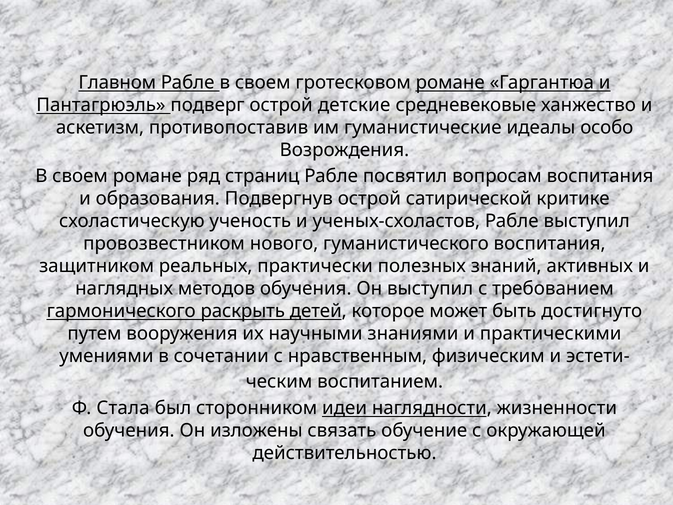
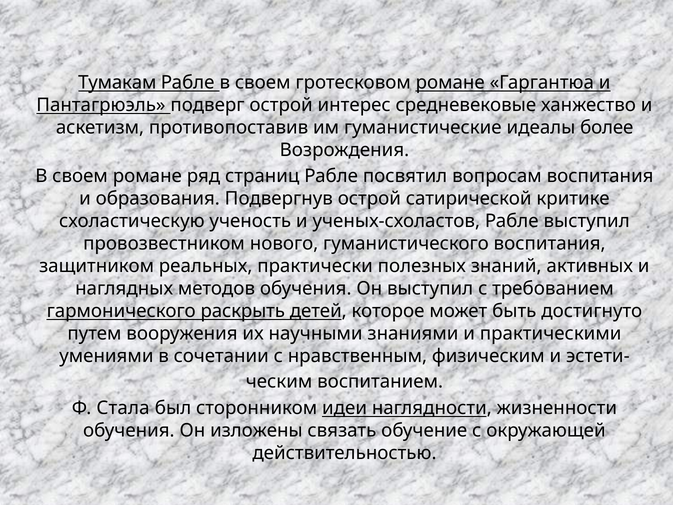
Главном: Главном -> Тумакам
детские: детские -> интерес
особо: особо -> более
